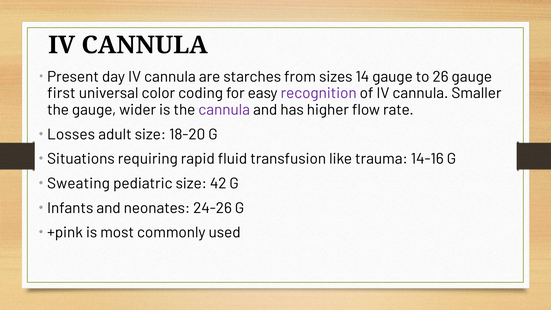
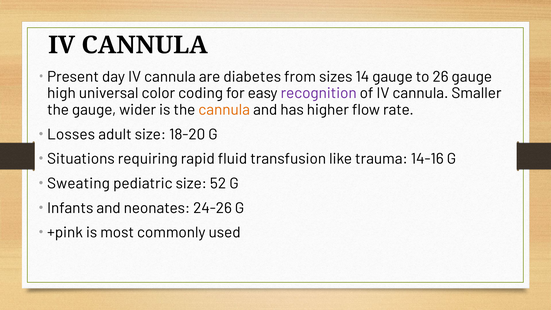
starches: starches -> diabetes
first: first -> high
cannula at (224, 110) colour: purple -> orange
42: 42 -> 52
